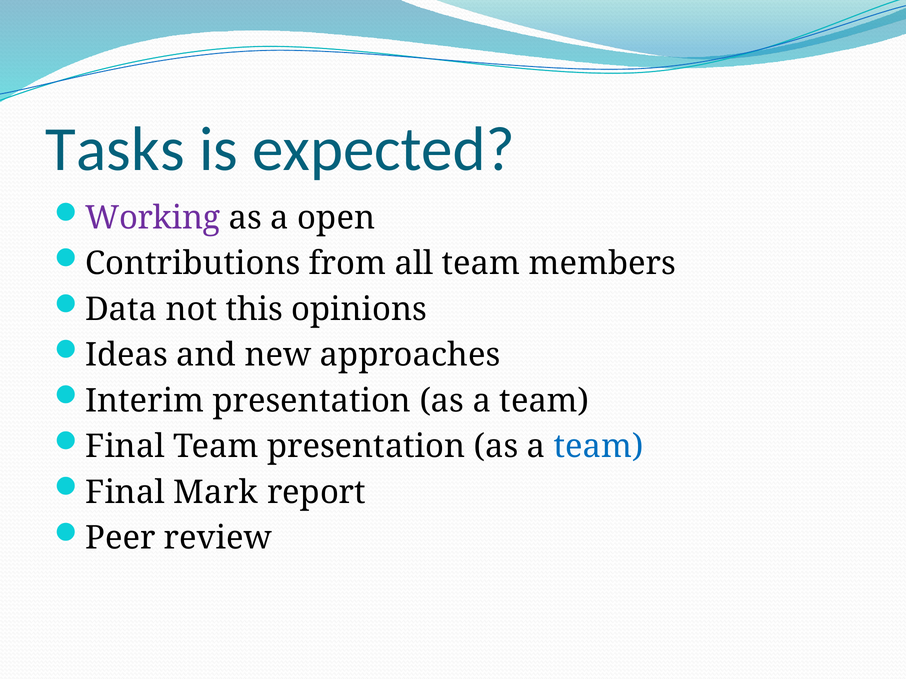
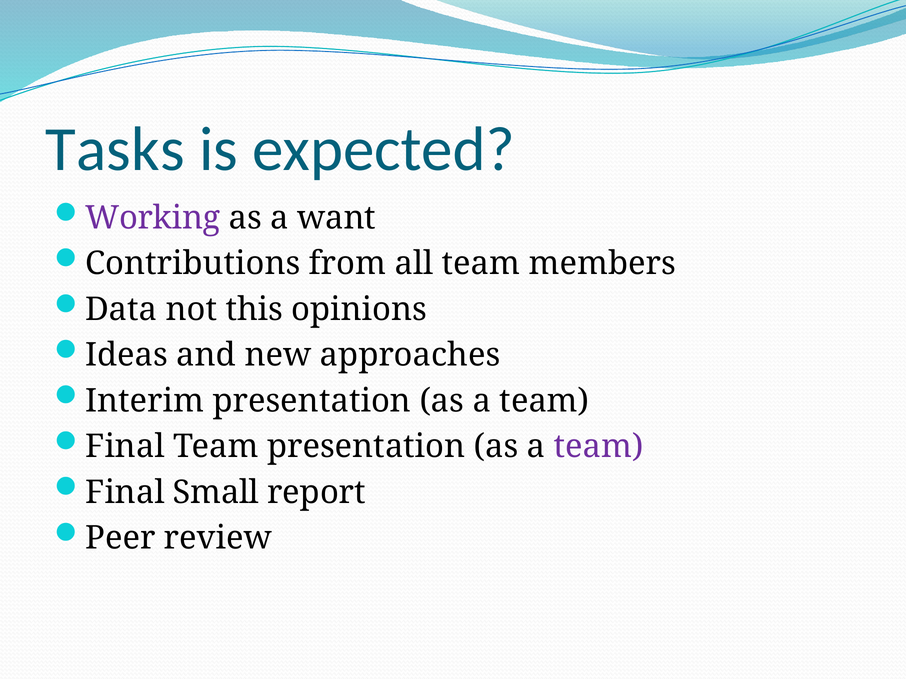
open: open -> want
team at (599, 447) colour: blue -> purple
Mark: Mark -> Small
